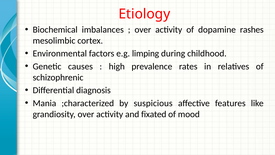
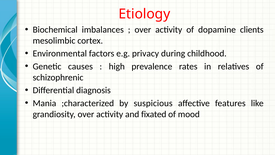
rashes: rashes -> clients
limping: limping -> privacy
